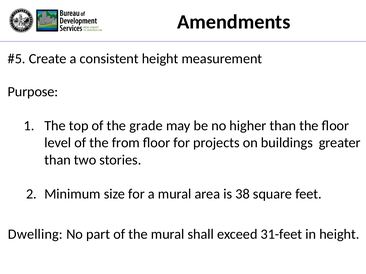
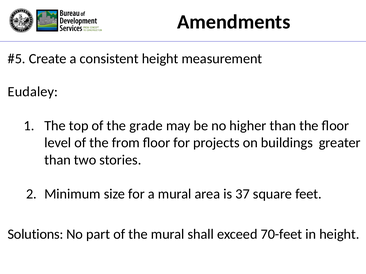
Purpose: Purpose -> Eudaley
38: 38 -> 37
Dwelling: Dwelling -> Solutions
31-feet: 31-feet -> 70-feet
